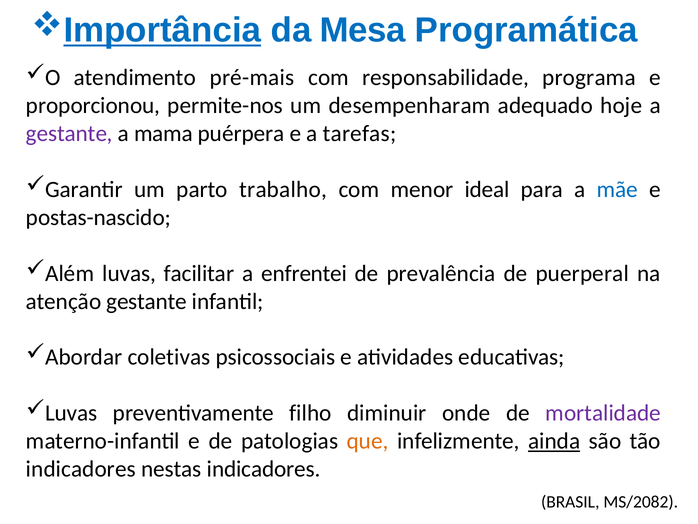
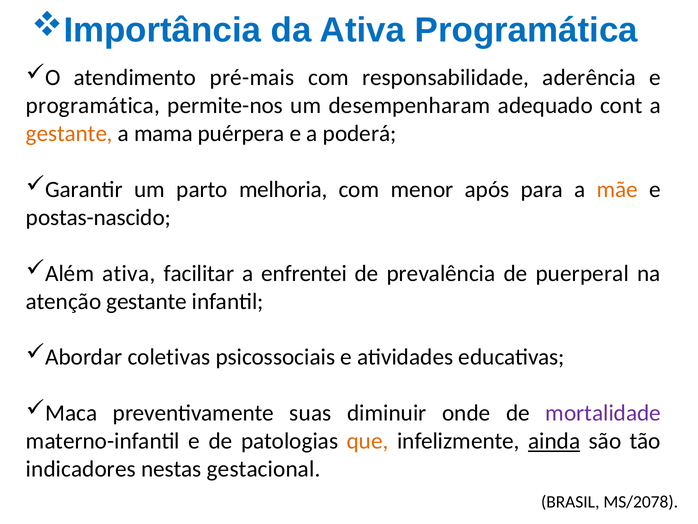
Importância underline: present -> none
da Mesa: Mesa -> Ativa
programa: programa -> aderência
proporcionou at (93, 106): proporcionou -> programática
hoje: hoje -> cont
gestante at (69, 134) colour: purple -> orange
tarefas: tarefas -> poderá
trabalho: trabalho -> melhoria
ideal: ideal -> após
mãe colour: blue -> orange
Além luvas: luvas -> ativa
Luvas at (71, 413): Luvas -> Maca
filho: filho -> suas
nestas indicadores: indicadores -> gestacional
MS/2082: MS/2082 -> MS/2078
